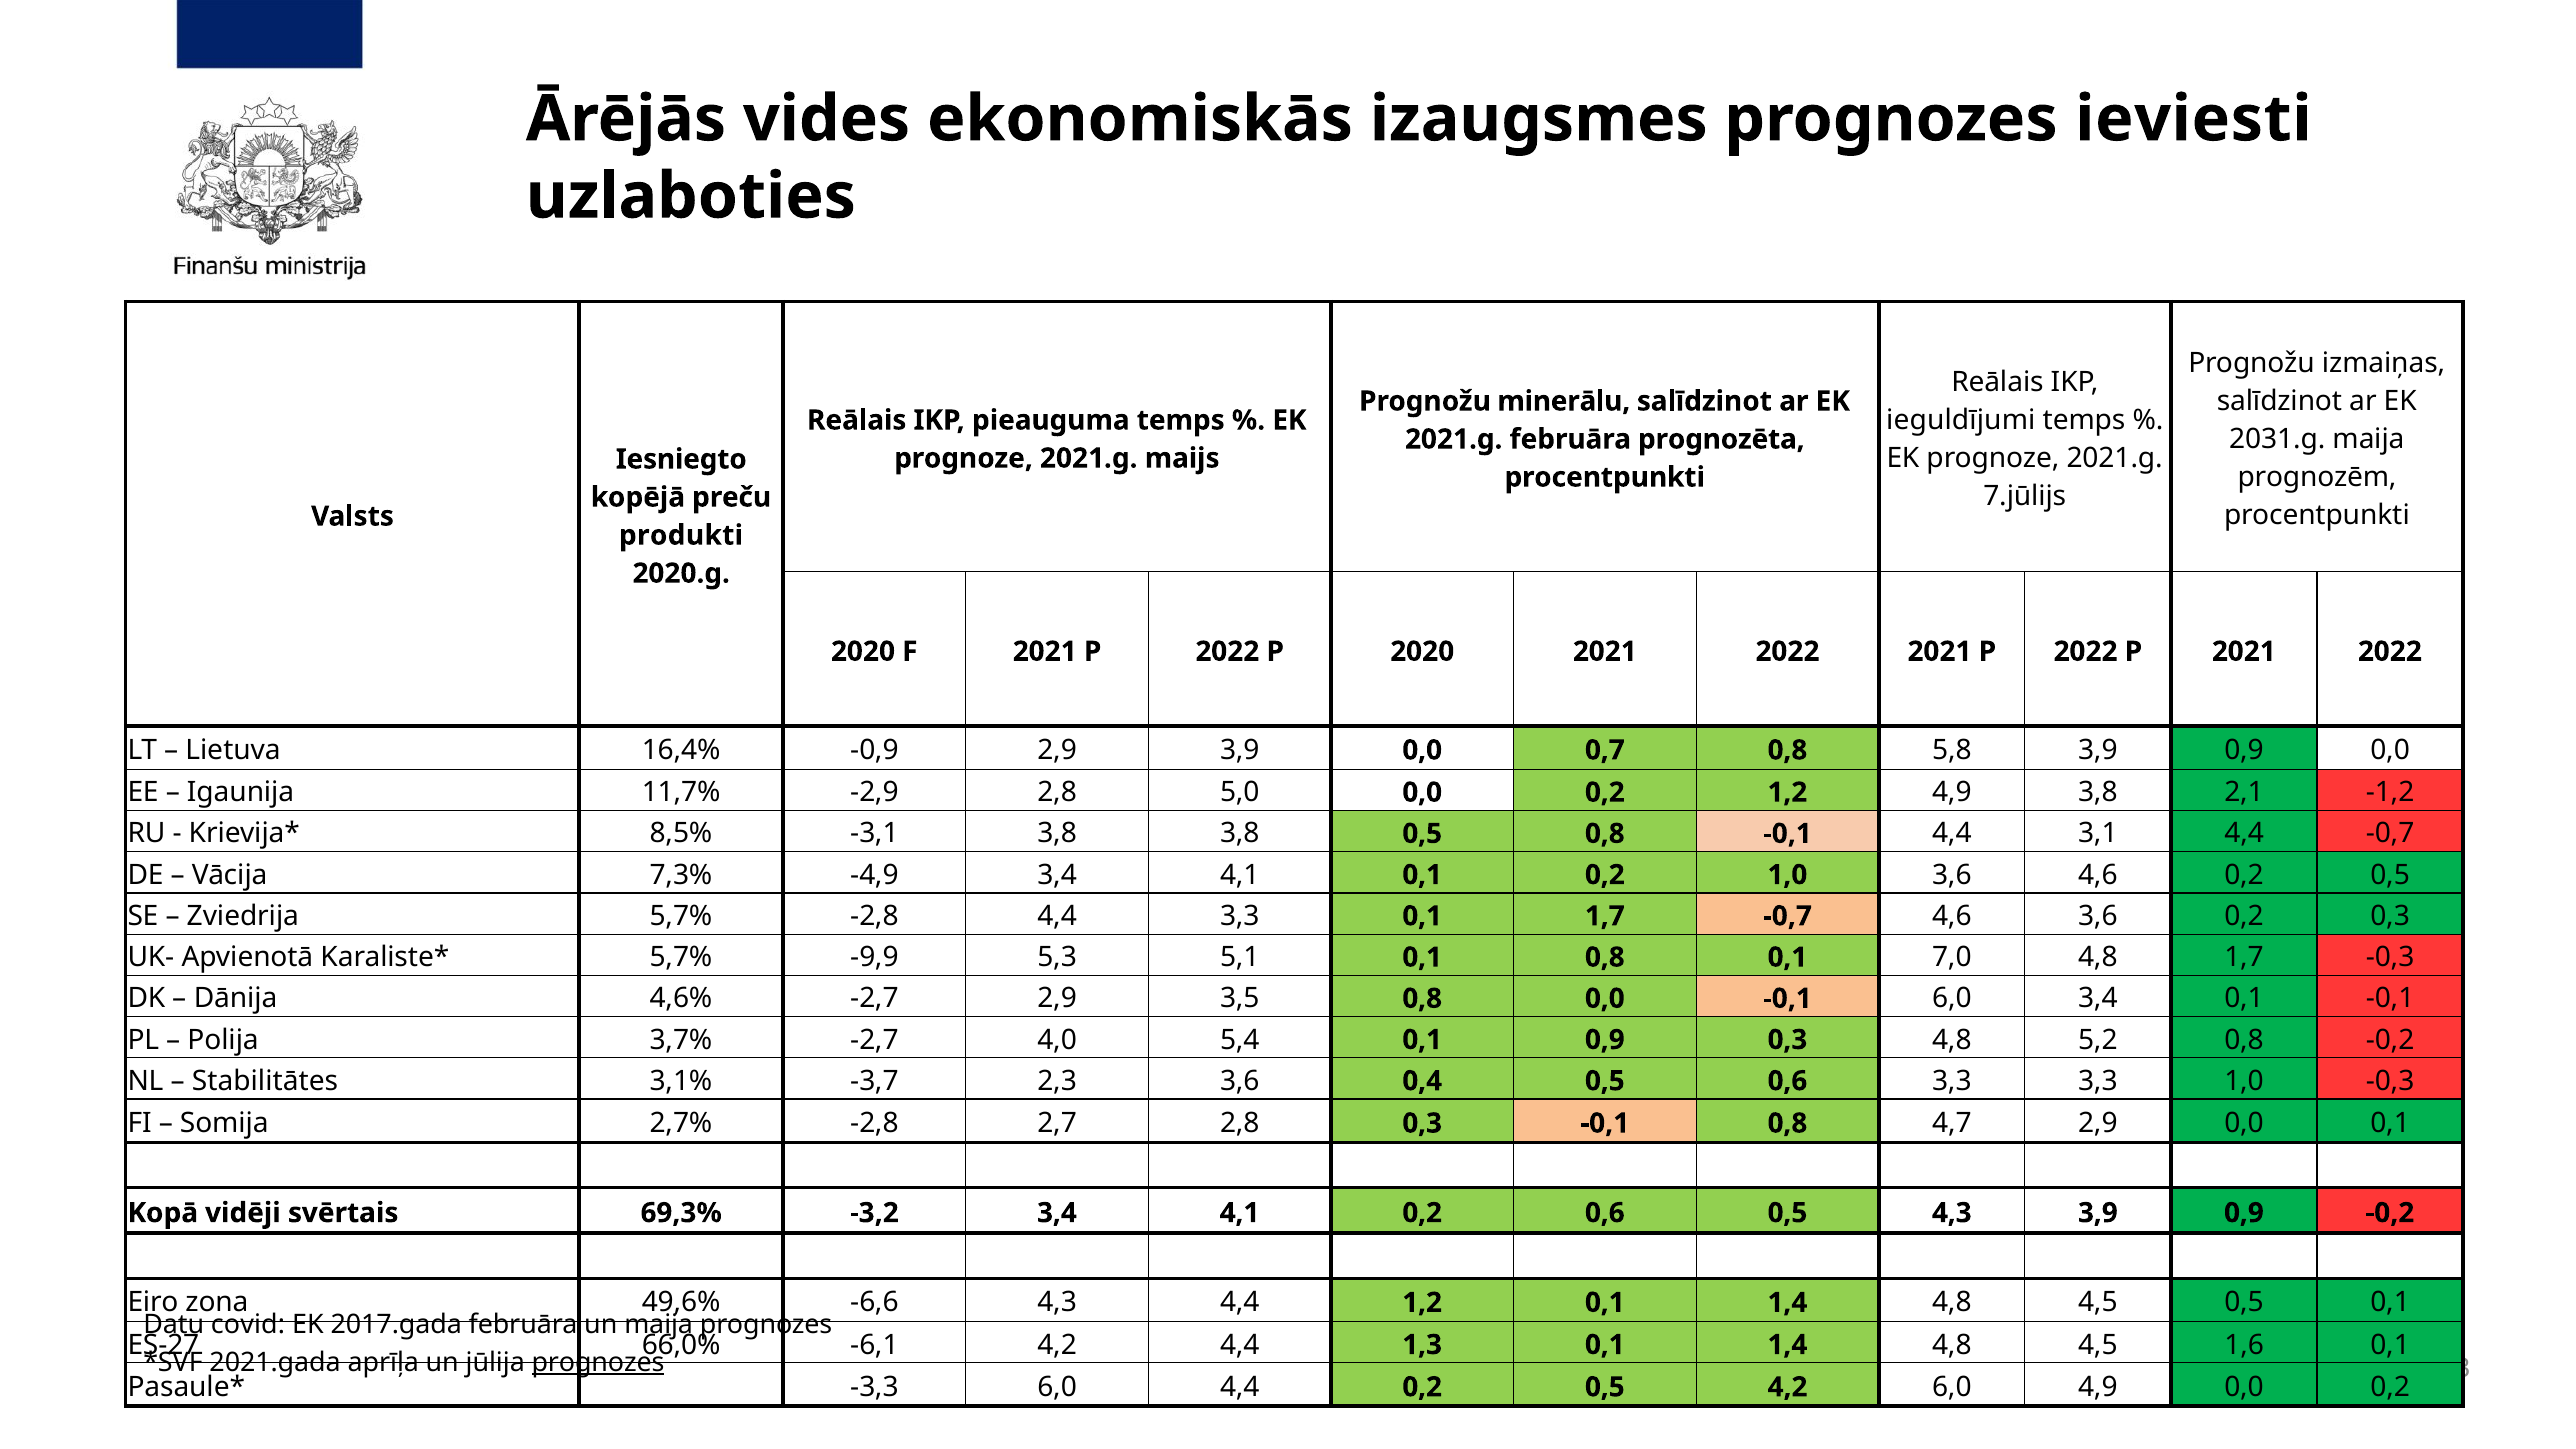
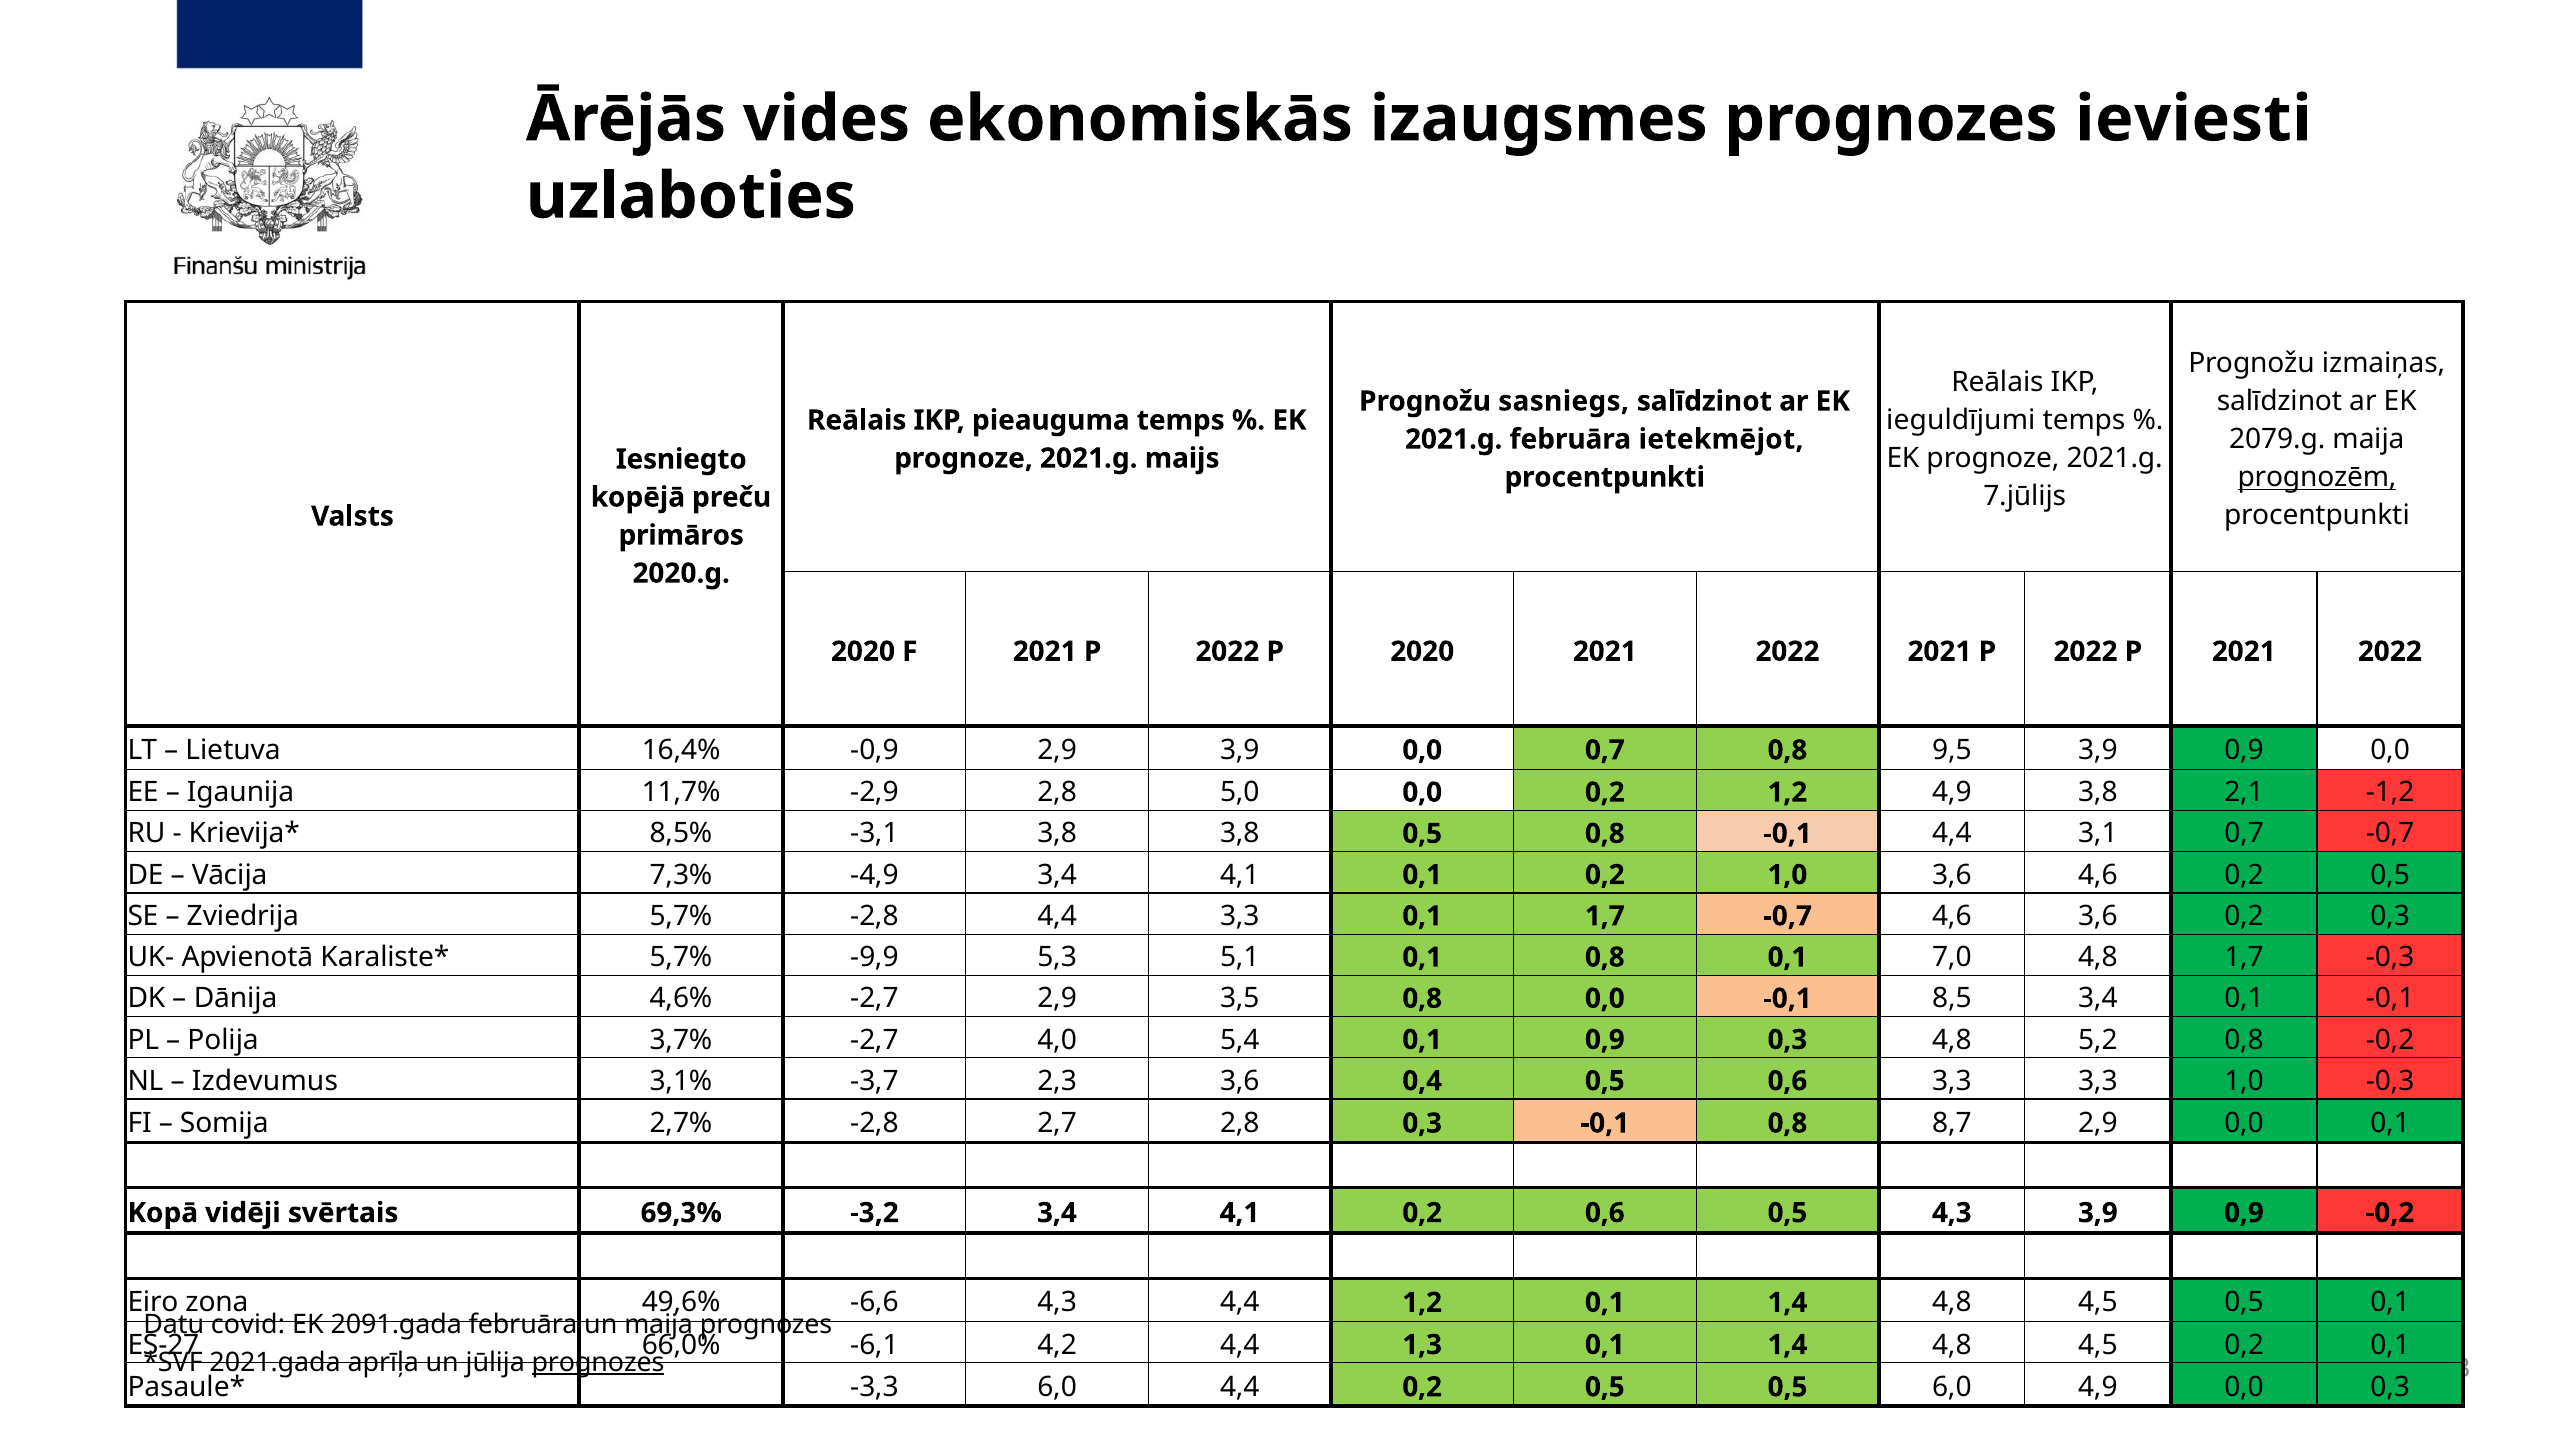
minerālu: minerālu -> sasniegs
2031.g: 2031.g -> 2079.g
prognozēta: prognozēta -> ietekmējot
prognozēm underline: none -> present
produkti: produkti -> primāros
5,8: 5,8 -> 9,5
3,1 4,4: 4,4 -> 0,7
6,0 at (1952, 999): 6,0 -> 8,5
Stabilitātes: Stabilitātes -> Izdevumus
4,7: 4,7 -> 8,7
2017.gada: 2017.gada -> 2091.gada
4,5 1,6: 1,6 -> 0,2
0,5 4,2: 4,2 -> 0,5
4,9 0,0 0,2: 0,2 -> 0,3
